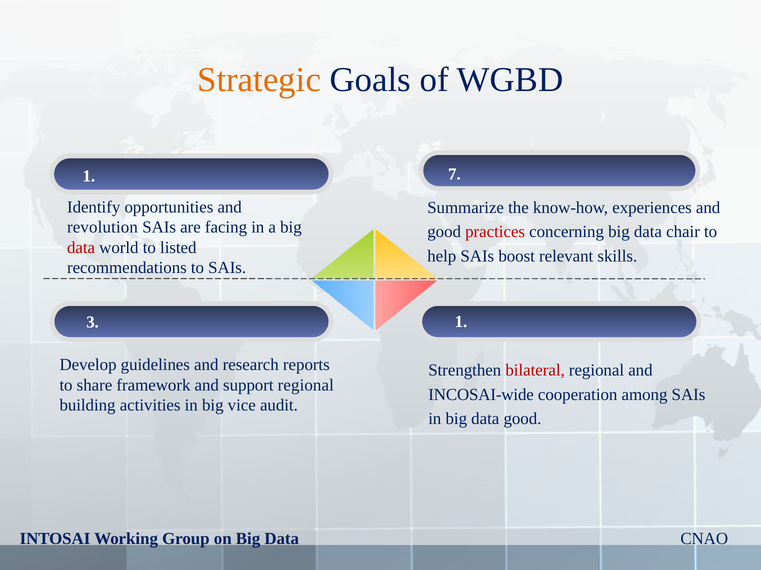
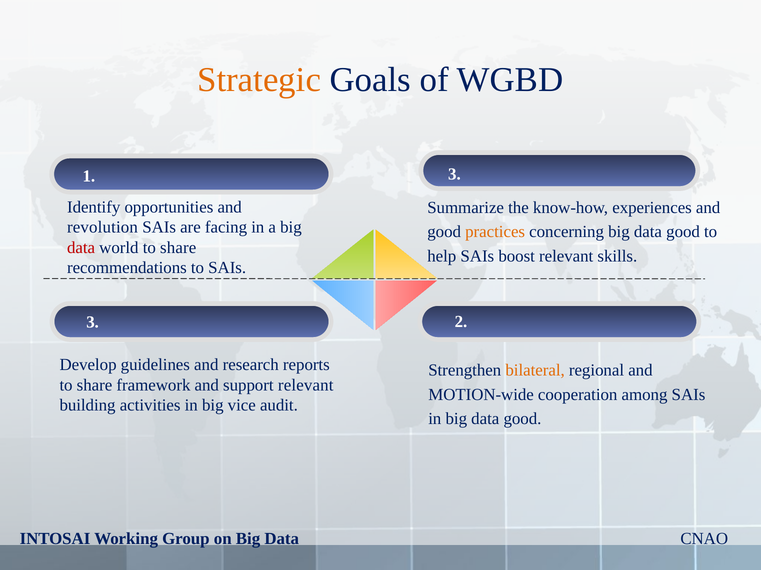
1 7: 7 -> 3
practices colour: red -> orange
concerning big data chair: chair -> good
world to listed: listed -> share
3 1: 1 -> 2
bilateral colour: red -> orange
support regional: regional -> relevant
INCOSAI-wide: INCOSAI-wide -> MOTION-wide
